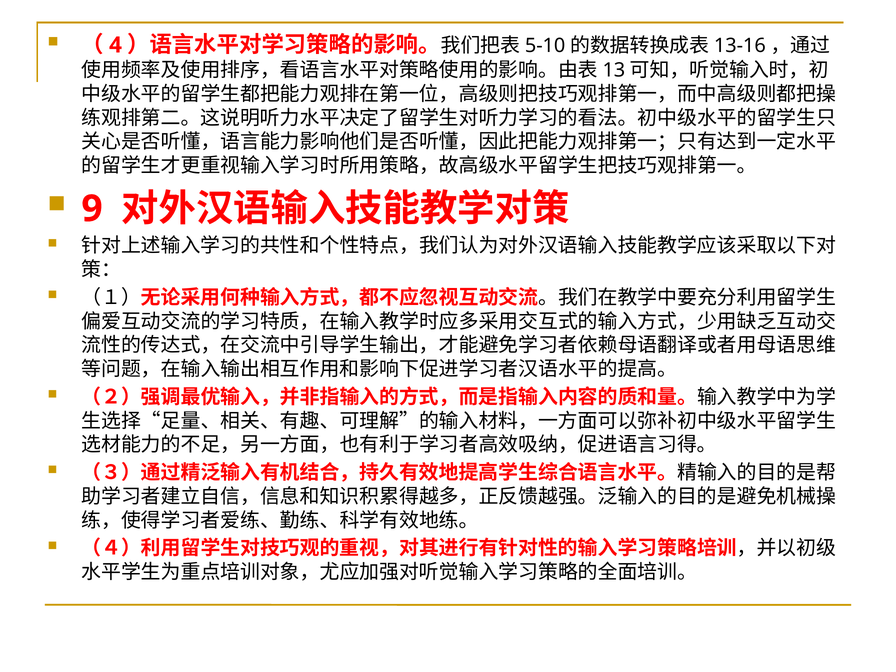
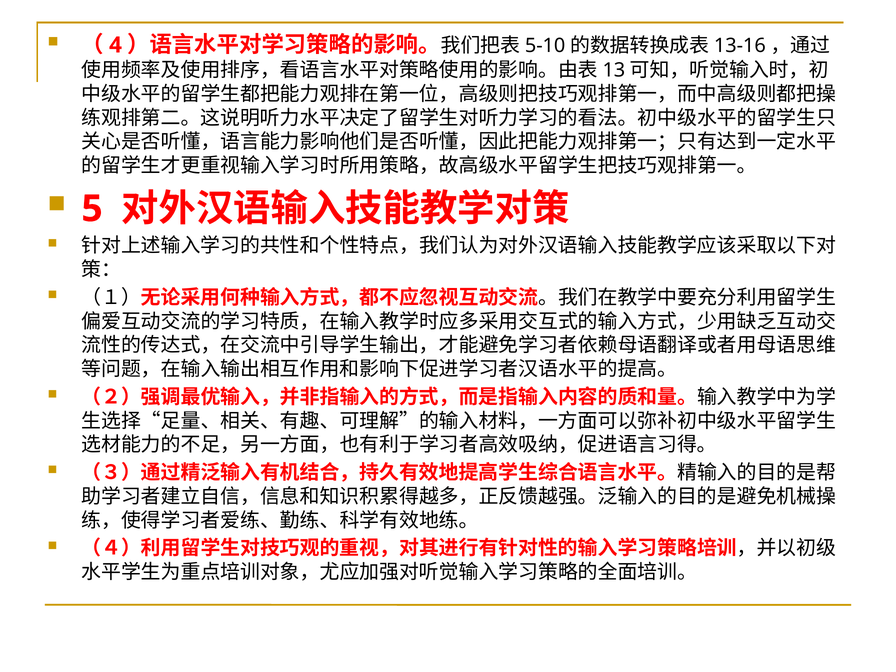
9: 9 -> 5
